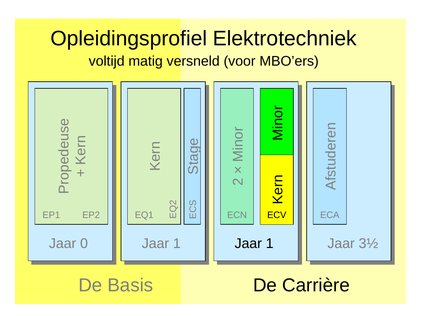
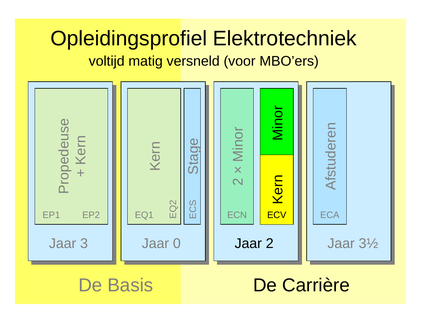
0: 0 -> 3
1 at (177, 243): 1 -> 0
1 at (270, 243): 1 -> 2
